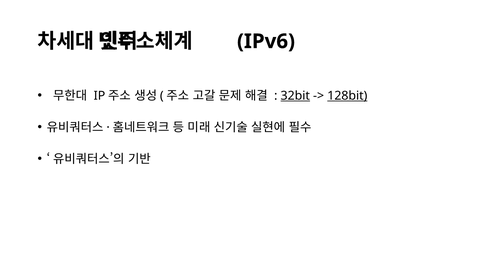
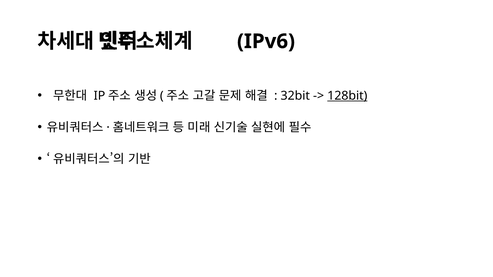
32bit underline: present -> none
